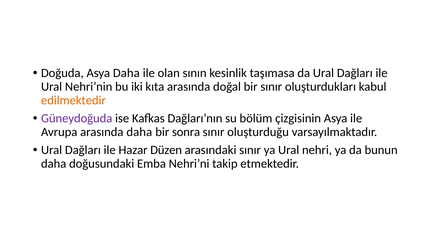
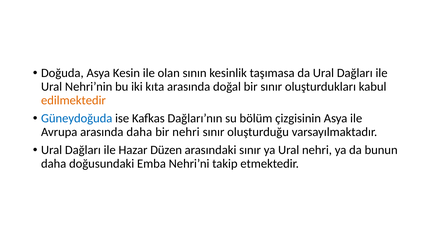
Asya Daha: Daha -> Kesin
Güneydoğuda colour: purple -> blue
bir sonra: sonra -> nehri
